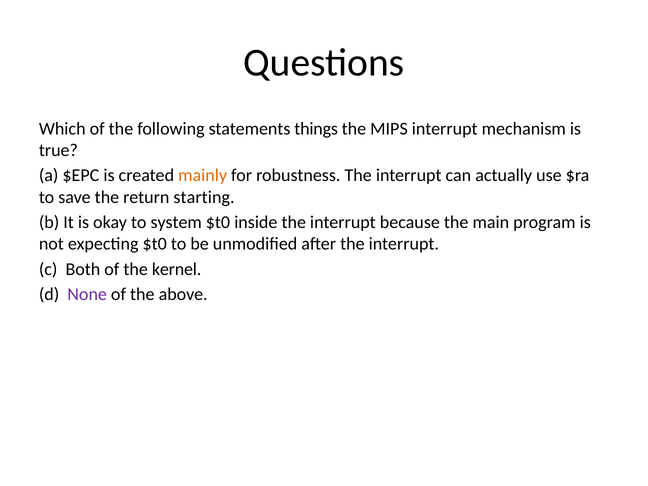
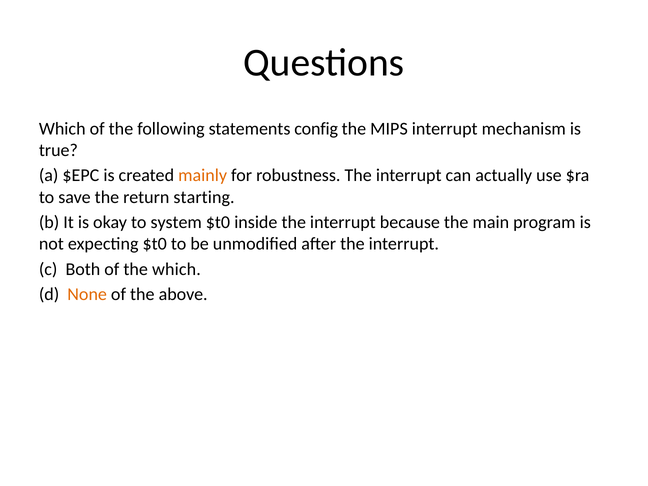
things: things -> config
the kernel: kernel -> which
None colour: purple -> orange
